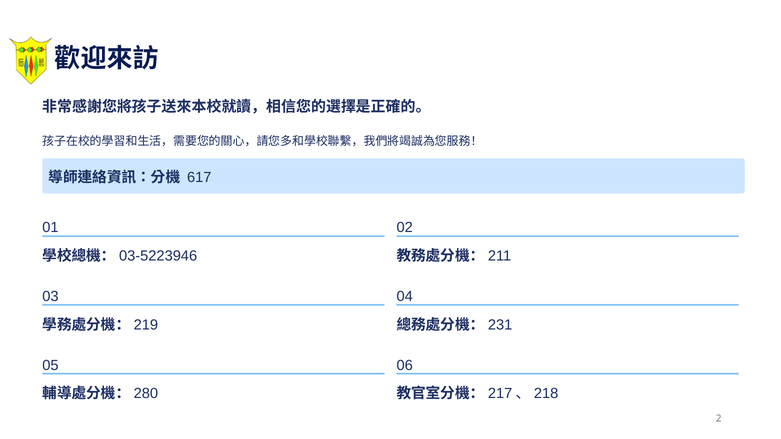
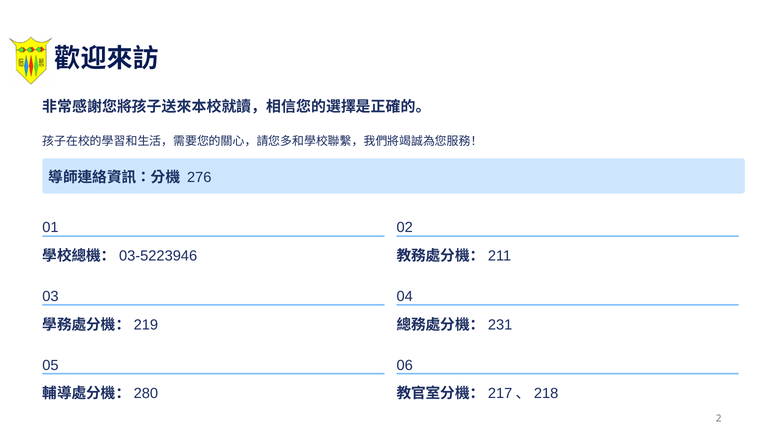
617: 617 -> 276
